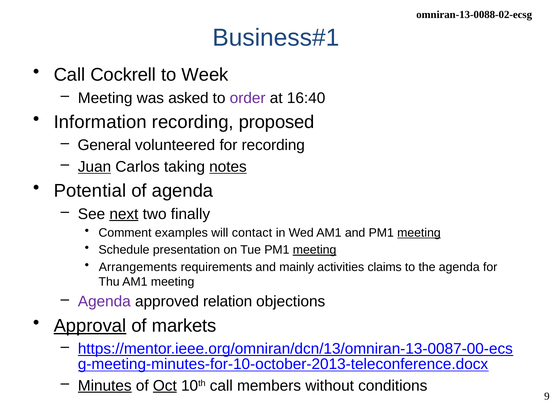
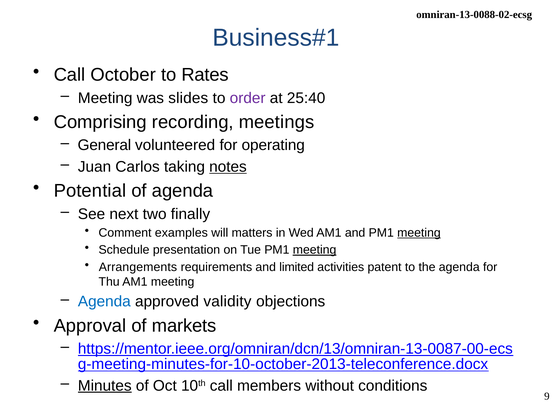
Cockrell: Cockrell -> October
Week: Week -> Rates
asked: asked -> slides
16:40: 16:40 -> 25:40
Information: Information -> Comprising
proposed: proposed -> meetings
for recording: recording -> operating
Juan underline: present -> none
next underline: present -> none
contact: contact -> matters
mainly: mainly -> limited
claims: claims -> patent
Agenda at (104, 302) colour: purple -> blue
relation: relation -> validity
Approval underline: present -> none
Oct underline: present -> none
